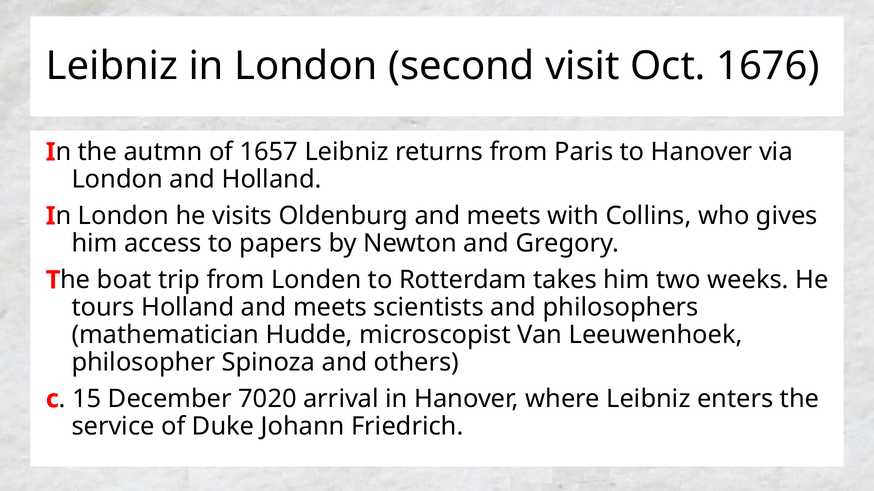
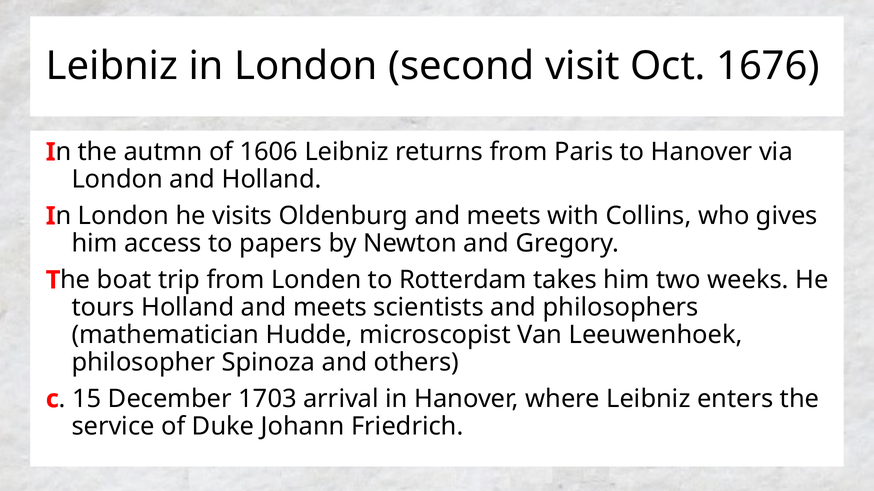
1657: 1657 -> 1606
7020: 7020 -> 1703
